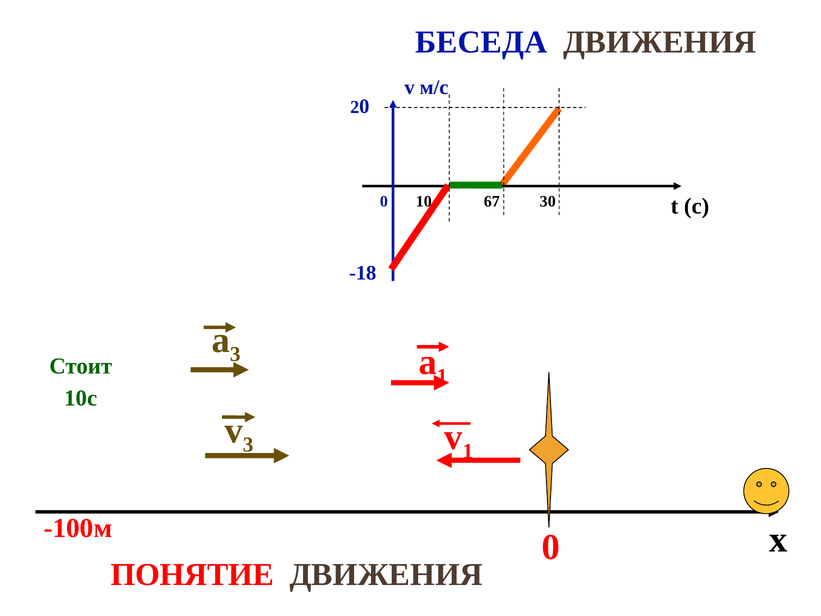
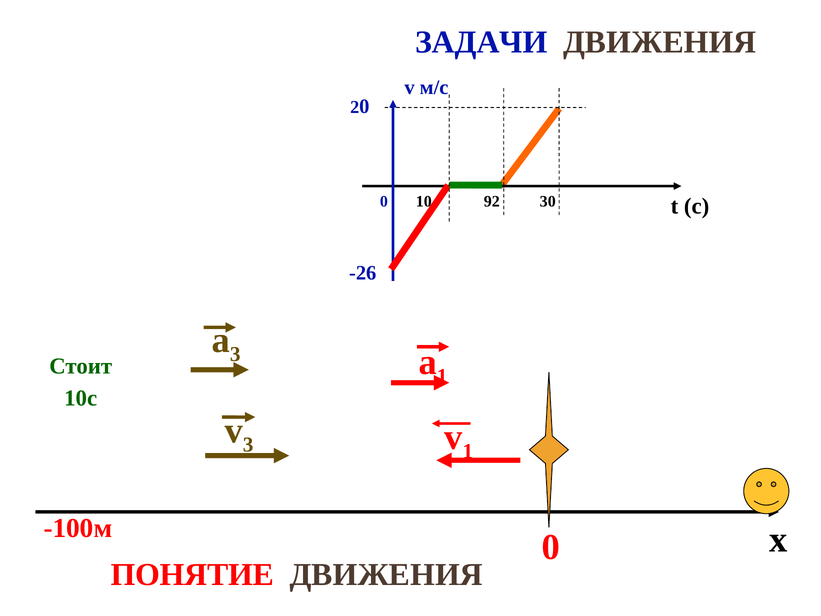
БЕСЕДА: БЕСЕДА -> ЗАДАЧИ
67: 67 -> 92
-18: -18 -> -26
